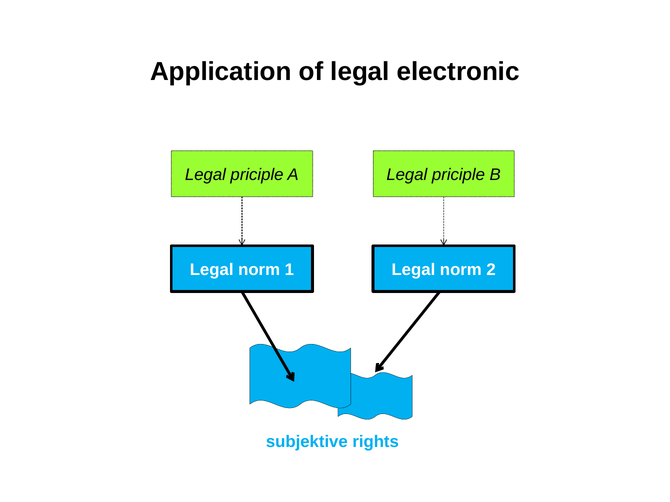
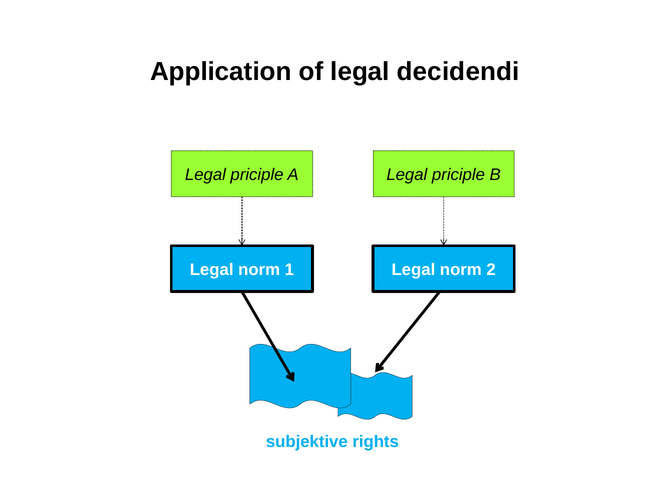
electronic: electronic -> decidendi
